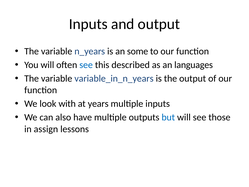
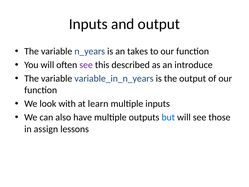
some: some -> takes
see at (86, 65) colour: blue -> purple
languages: languages -> introduce
years: years -> learn
